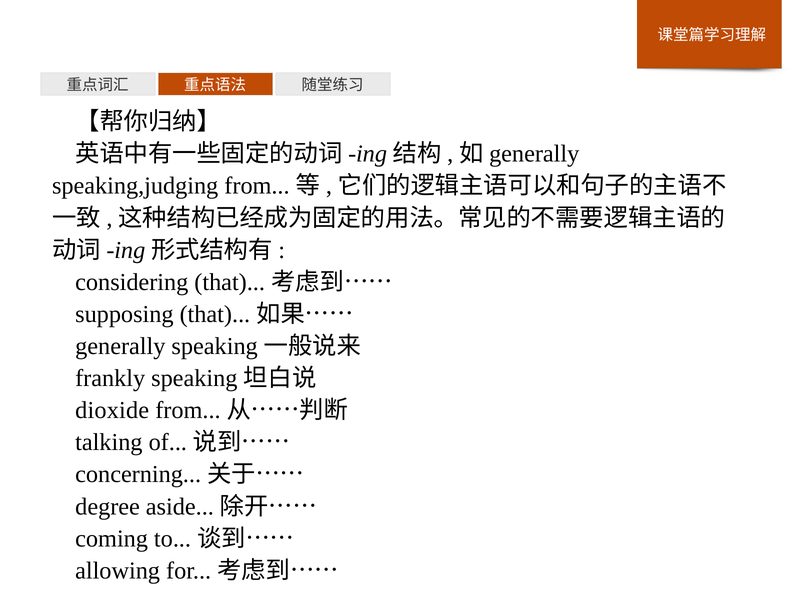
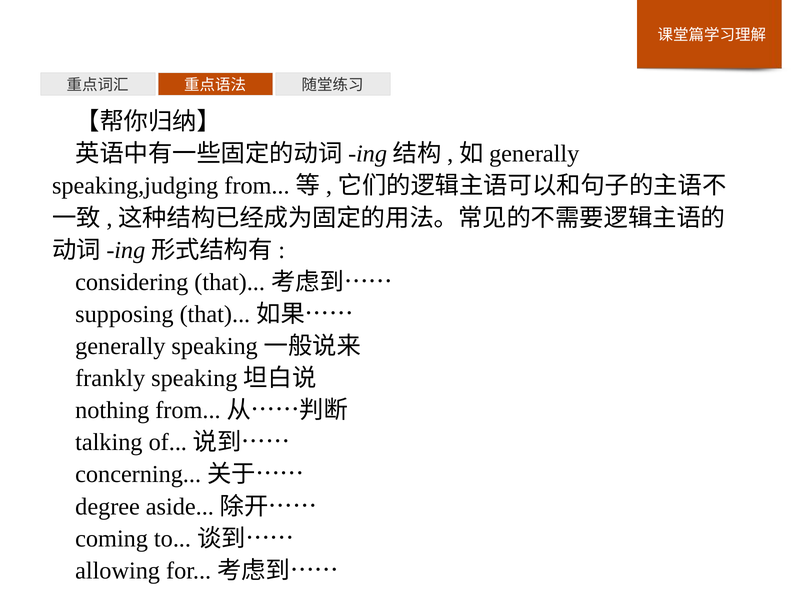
dioxide: dioxide -> nothing
